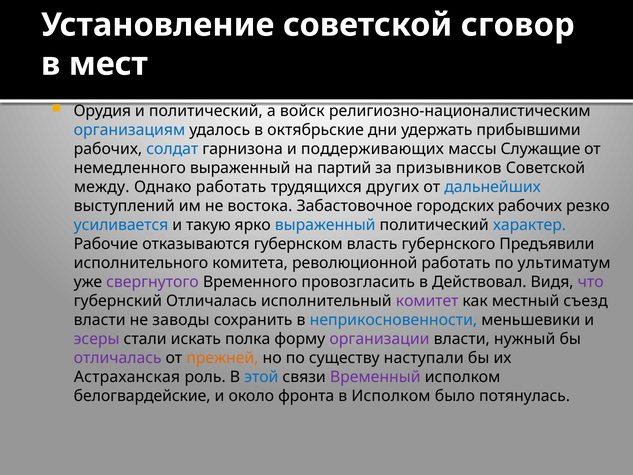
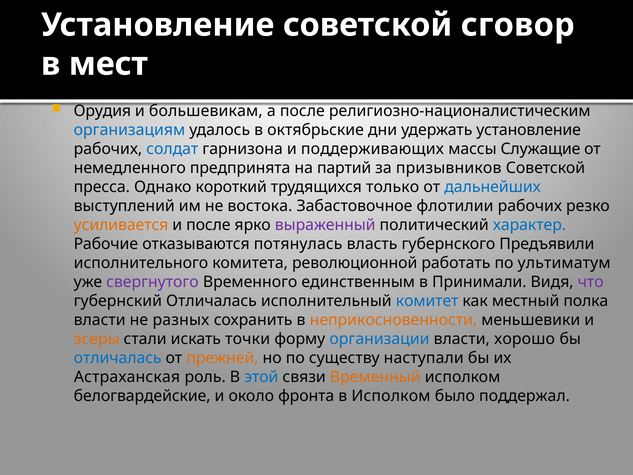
и политический: политический -> большевикам
а войск: войск -> после
удержать прибывшими: прибывшими -> установление
немедленного выраженный: выраженный -> предпринята
между: между -> пресса
Однако работать: работать -> короткий
других: других -> только
городских: городских -> флотилии
усиливается colour: blue -> orange
и такую: такую -> после
выраженный at (325, 225) colour: blue -> purple
губернском: губернском -> потянулась
провозгласить: провозгласить -> единственным
Действовал: Действовал -> Принимали
комитет colour: purple -> blue
съезд: съезд -> полка
заводы: заводы -> разных
неприкосновенности colour: blue -> orange
эсеры colour: purple -> orange
полка: полка -> точки
организации colour: purple -> blue
нужный: нужный -> хорошо
отличалась at (118, 358) colour: purple -> blue
Временный colour: purple -> orange
потянулась: потянулась -> поддержал
